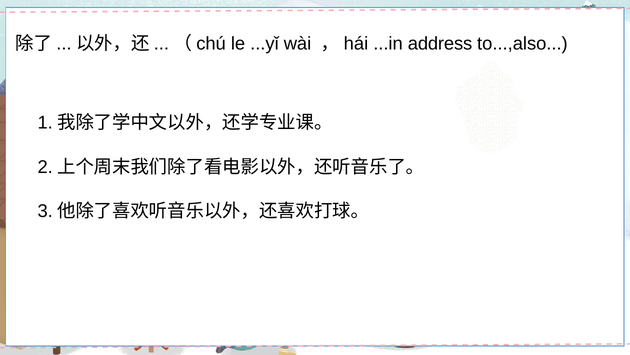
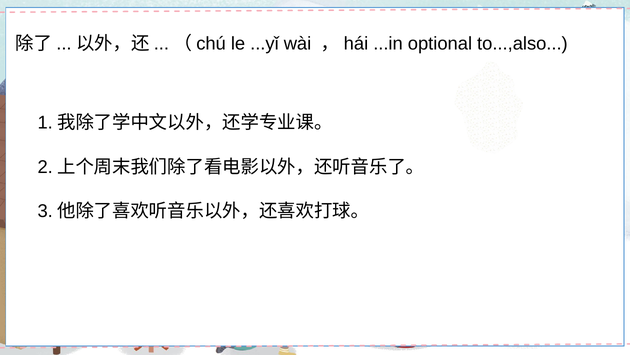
address: address -> optional
